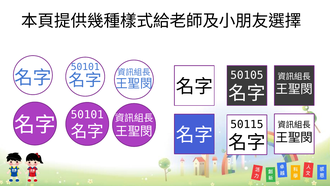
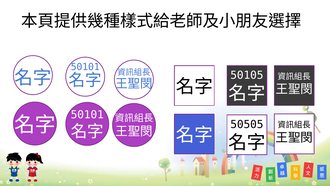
50115: 50115 -> 50505
